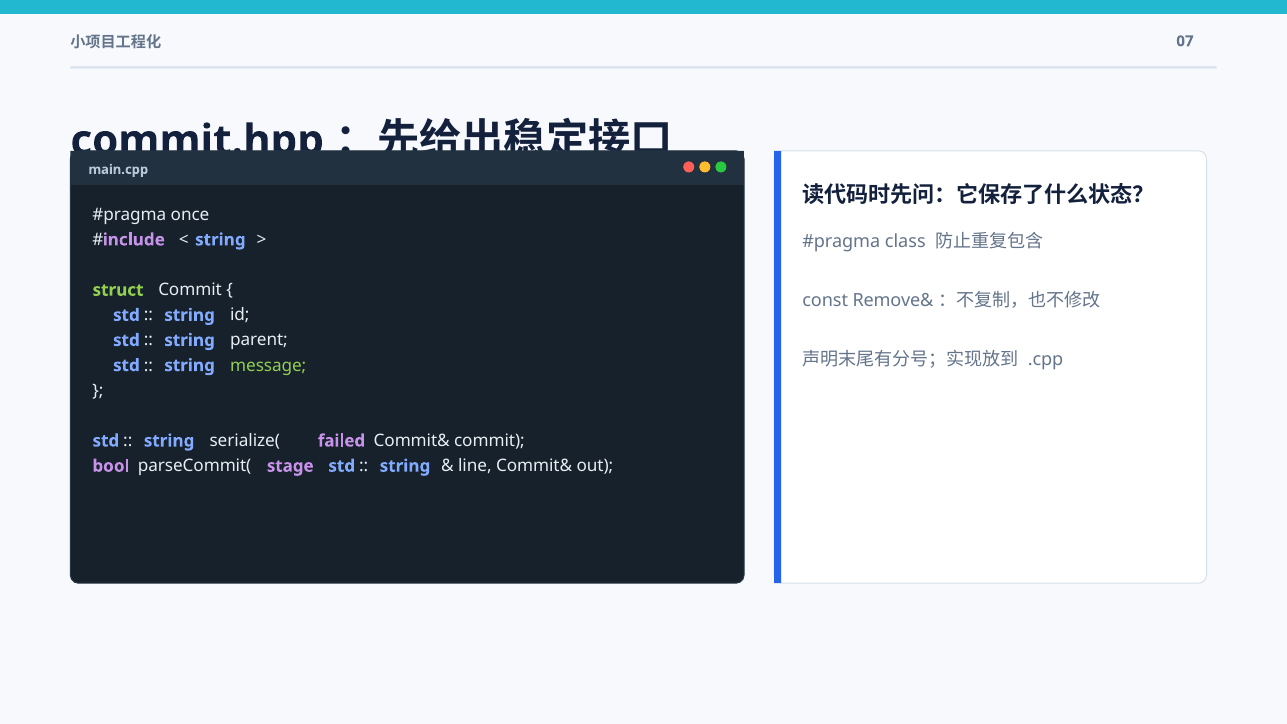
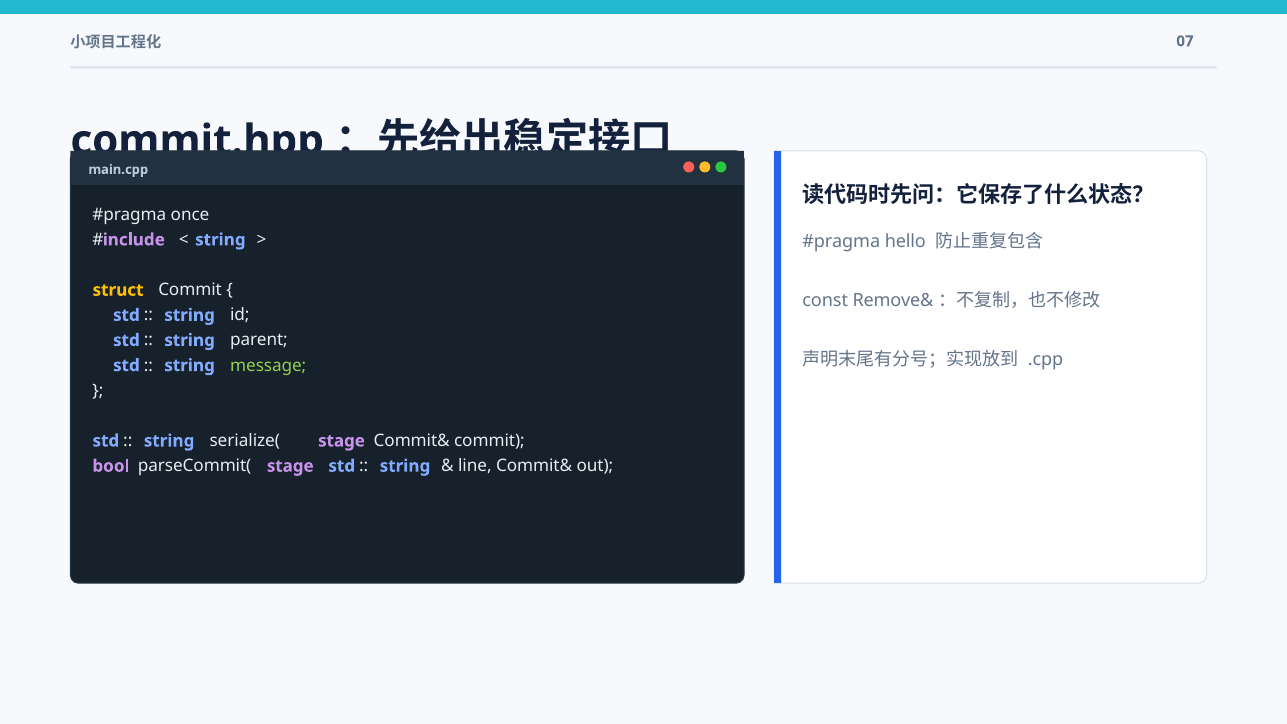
class: class -> hello
struct colour: light green -> yellow
serialize( failed: failed -> stage
